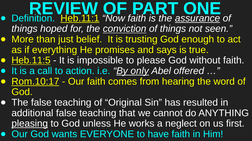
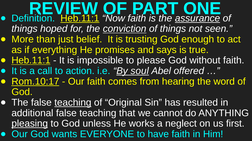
Heb.11:5 at (31, 61): Heb.11:5 -> Heb.11:1
only: only -> soul
teaching at (73, 103) underline: none -> present
